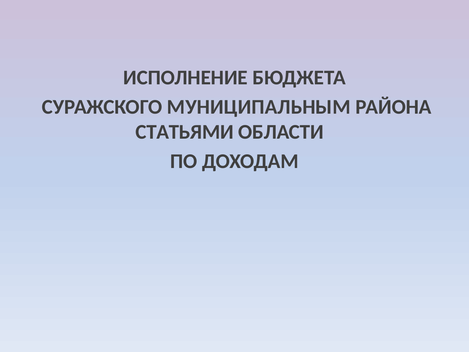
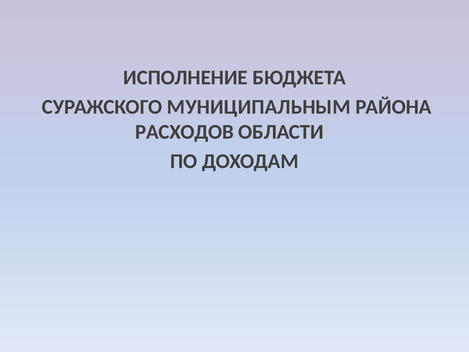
СТАТЬЯМИ: СТАТЬЯМИ -> РАСХОДОВ
